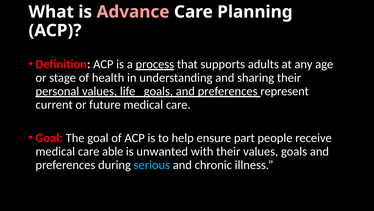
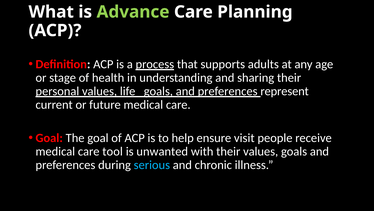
Advance colour: pink -> light green
part: part -> visit
able: able -> tool
